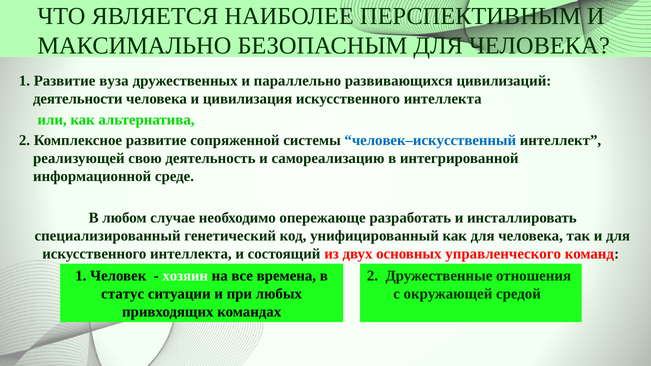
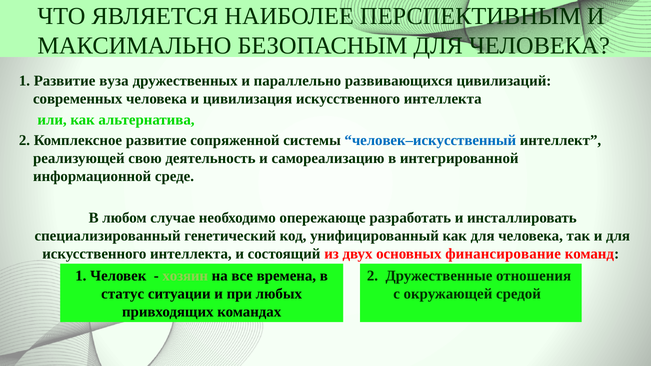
деятельности: деятельности -> современных
управленческого: управленческого -> финансирование
хозяин colour: white -> light green
